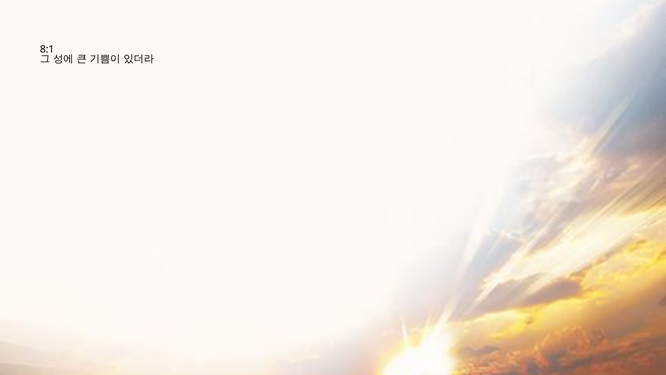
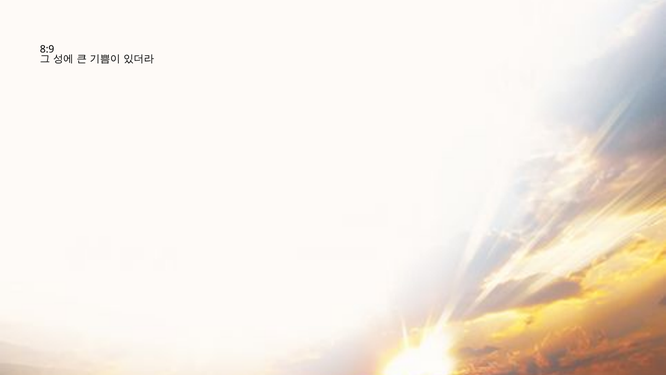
8:1: 8:1 -> 8:9
